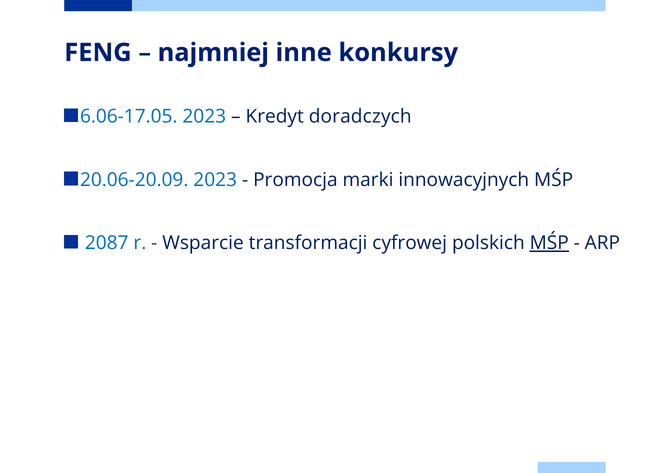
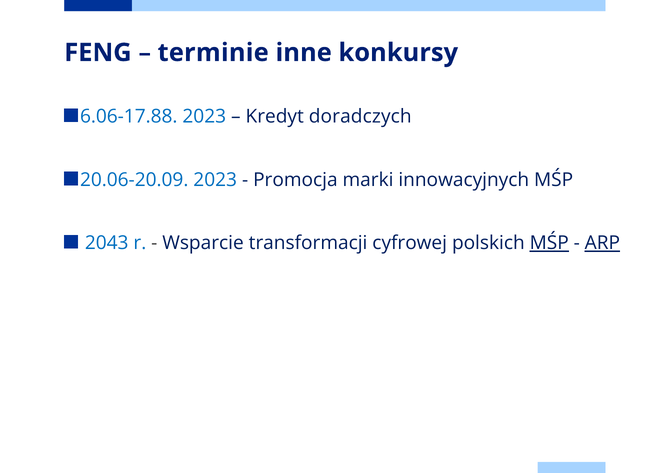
najmniej: najmniej -> terminie
6.06-17.05: 6.06-17.05 -> 6.06-17.88
2087: 2087 -> 2043
ARP underline: none -> present
